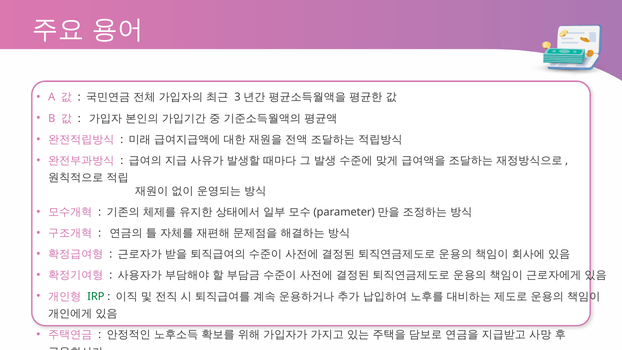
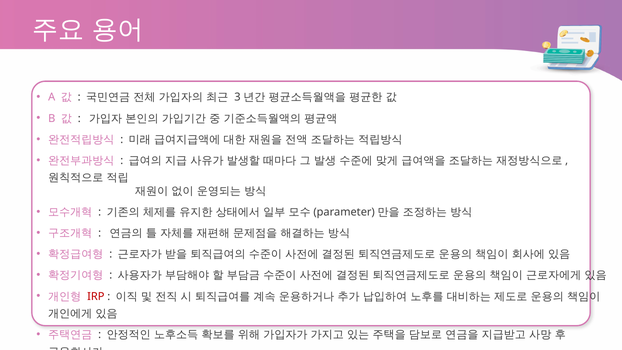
IRP colour: green -> red
